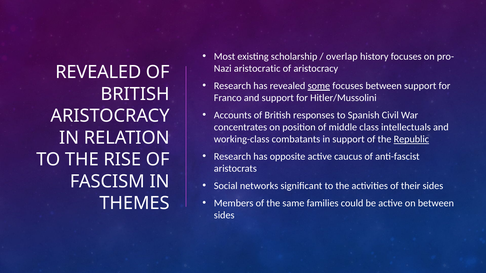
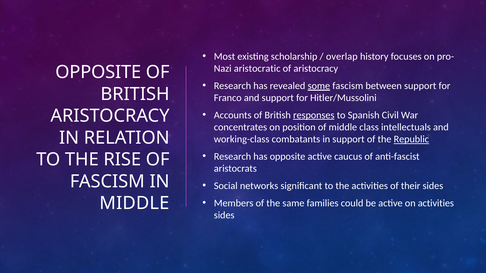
REVEALED at (98, 72): REVEALED -> OPPOSITE
some focuses: focuses -> fascism
responses underline: none -> present
on between: between -> activities
THEMES at (134, 204): THEMES -> MIDDLE
